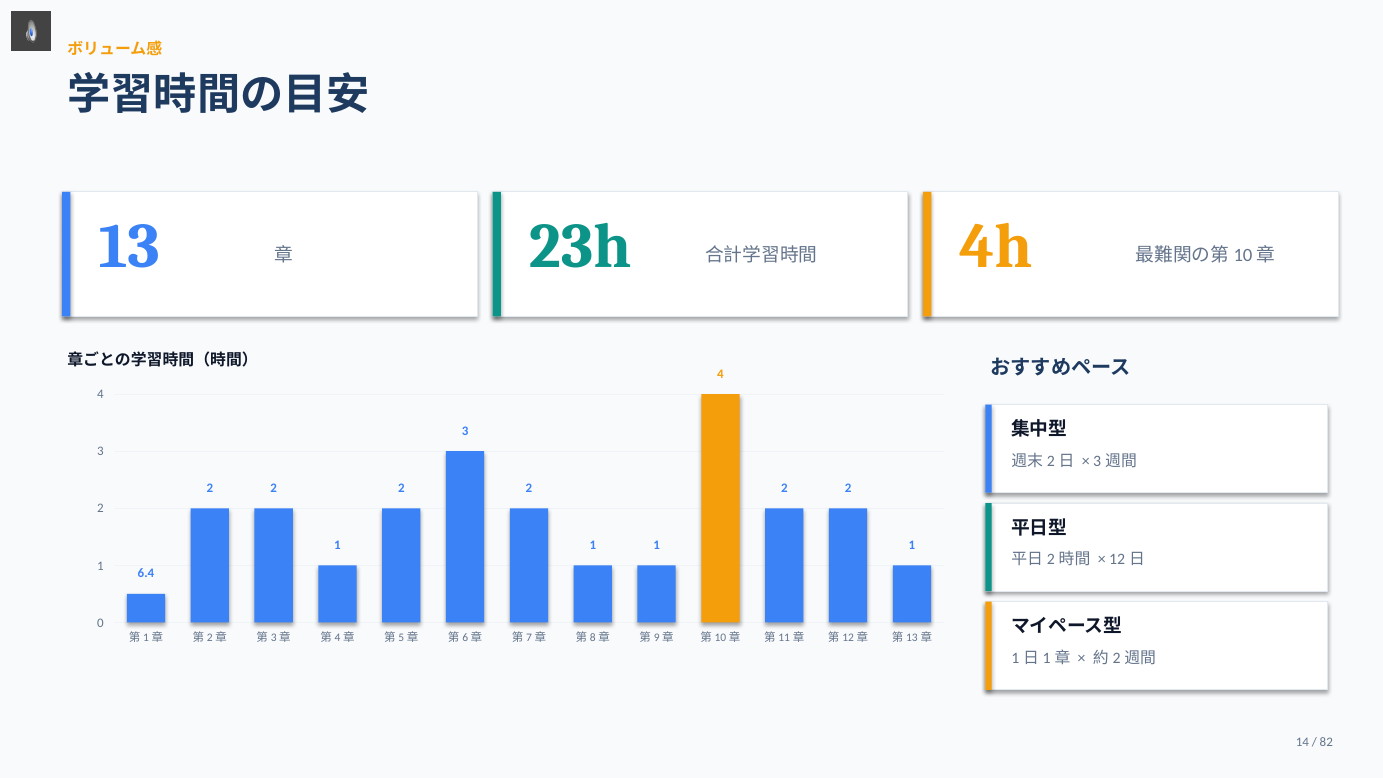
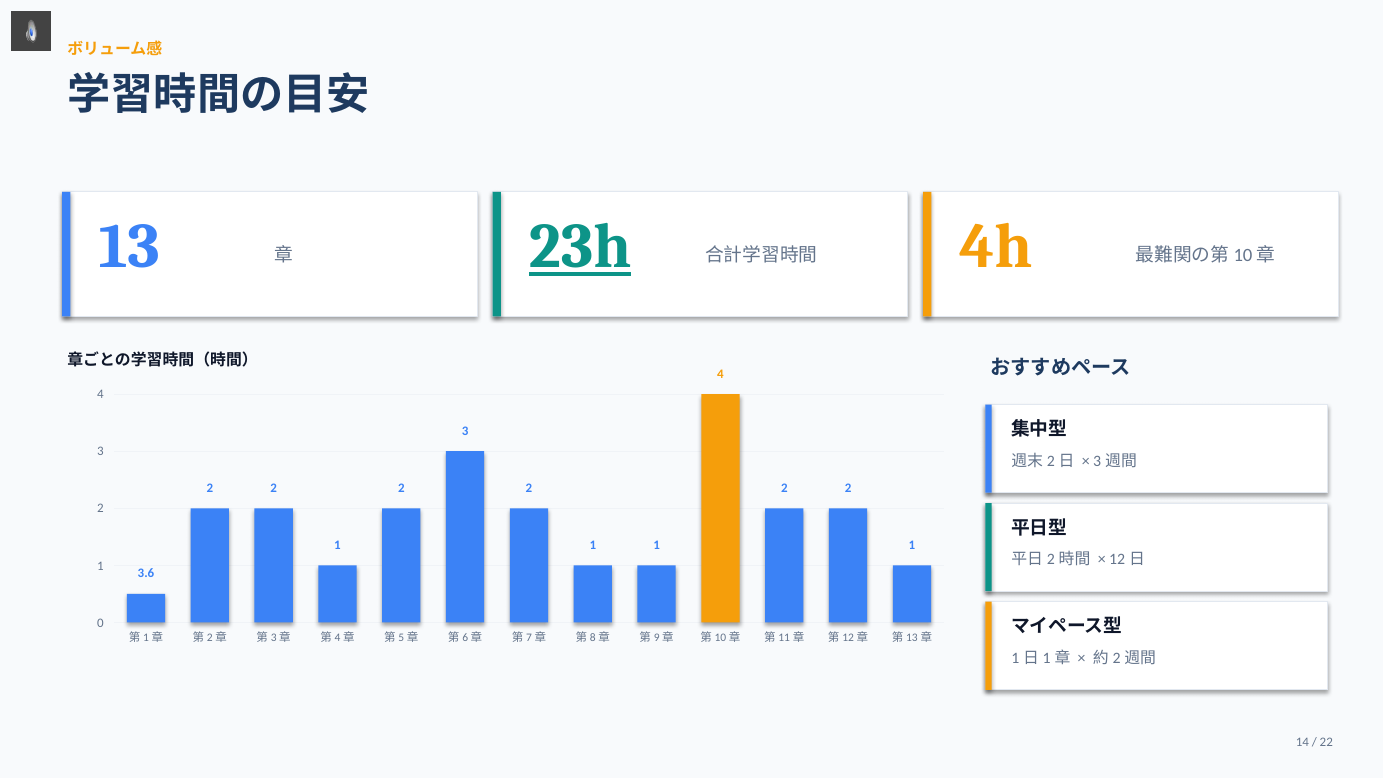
23h underline: none -> present
6.4: 6.4 -> 3.6
82: 82 -> 22
